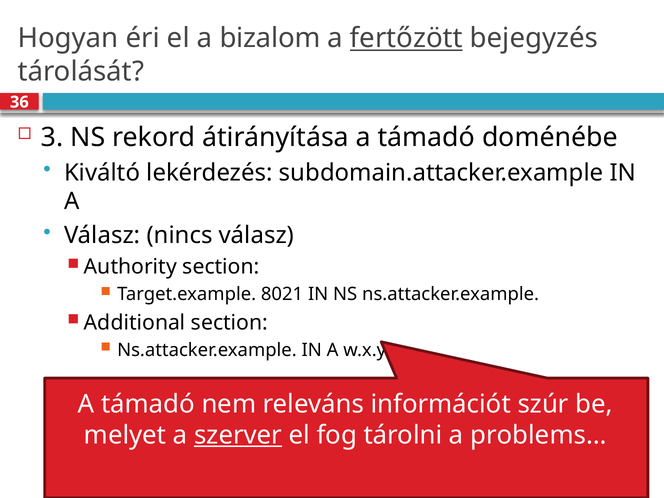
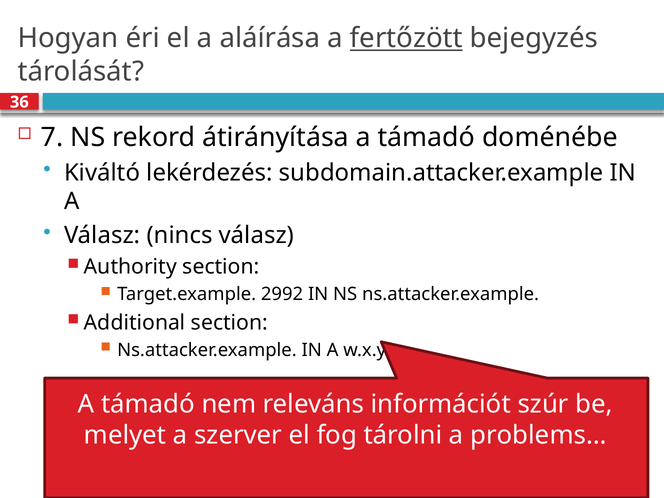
bizalom: bizalom -> aláírása
3: 3 -> 7
8021: 8021 -> 2992
szerver underline: present -> none
